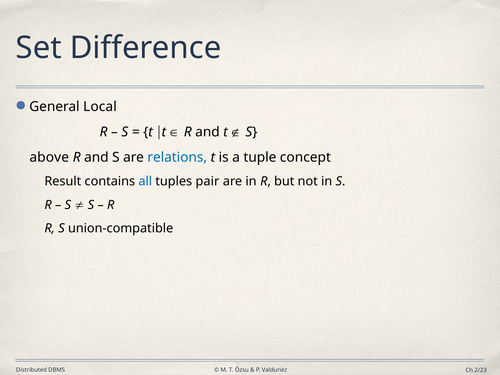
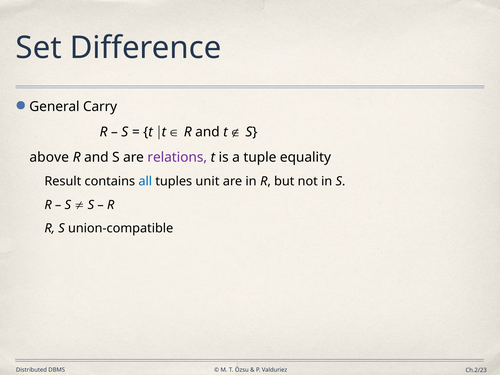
Local: Local -> Carry
relations colour: blue -> purple
concept: concept -> equality
pair: pair -> unit
